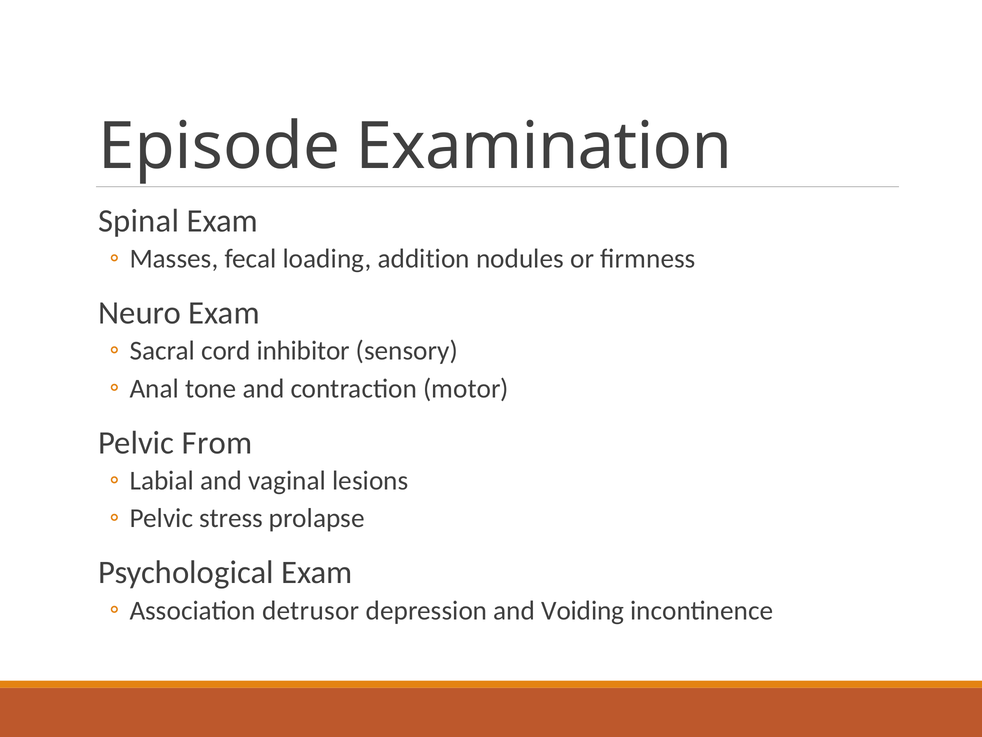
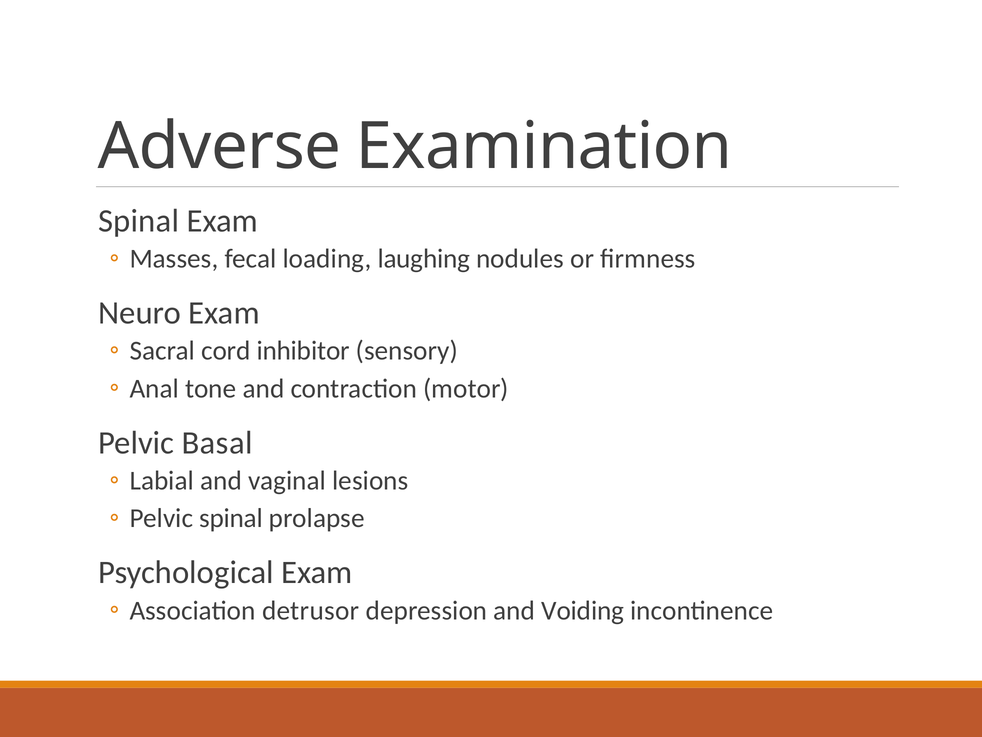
Episode: Episode -> Adverse
addition: addition -> laughing
From: From -> Basal
Pelvic stress: stress -> spinal
